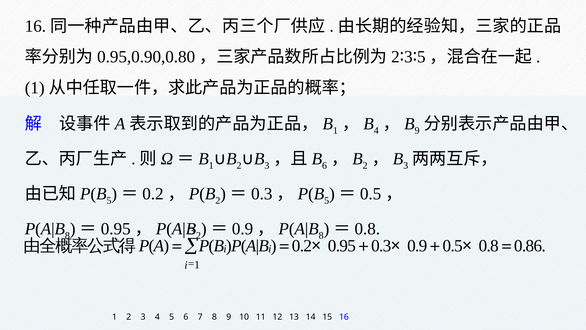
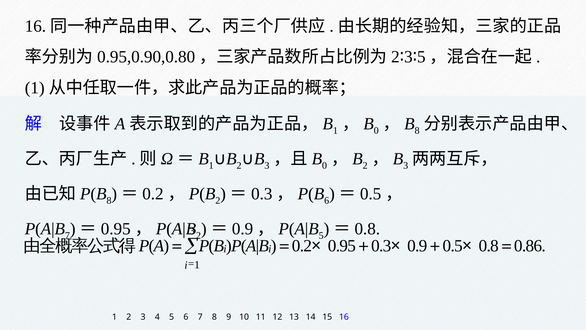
4 at (376, 130): 4 -> 0
9 at (417, 130): 9 -> 8
6 at (325, 165): 6 -> 0
5 at (109, 200): 5 -> 8
5 at (327, 200): 5 -> 6
8 at (67, 235): 8 -> 7
8 at (321, 235): 8 -> 5
